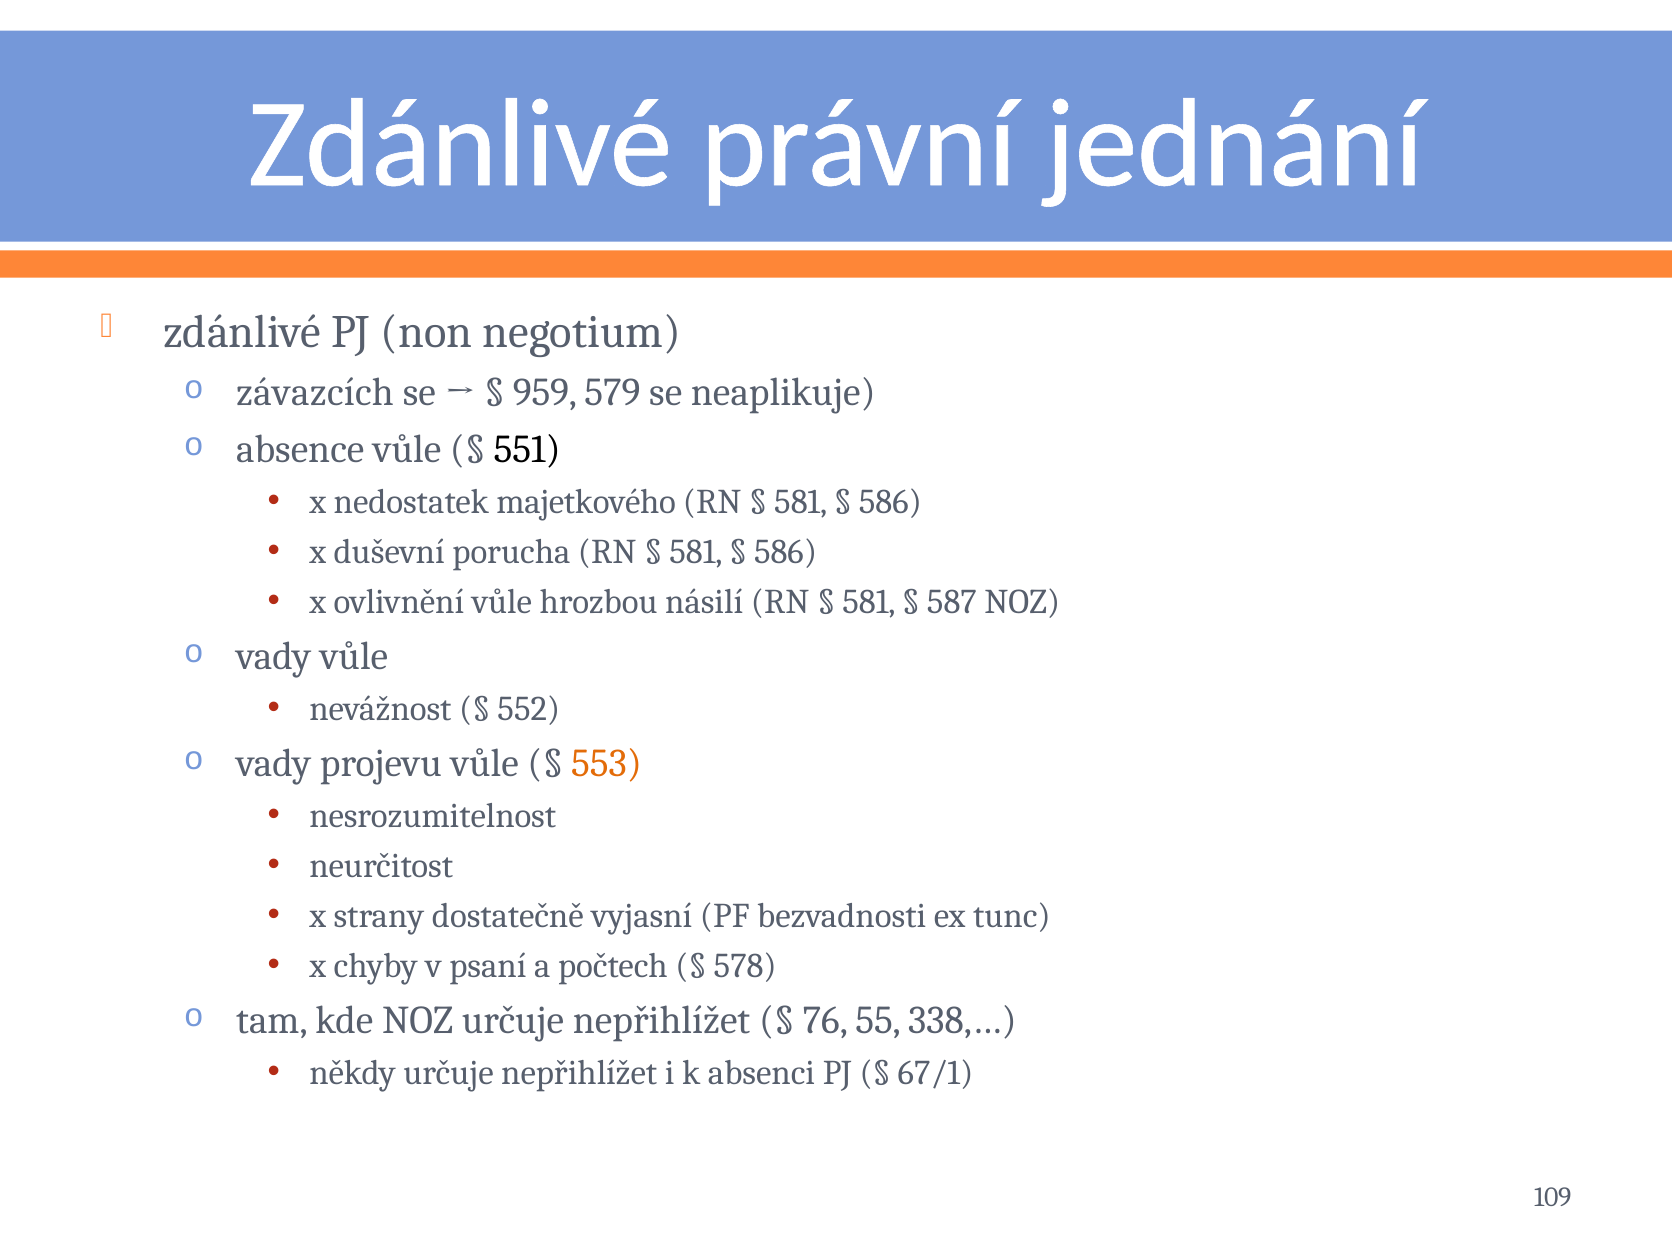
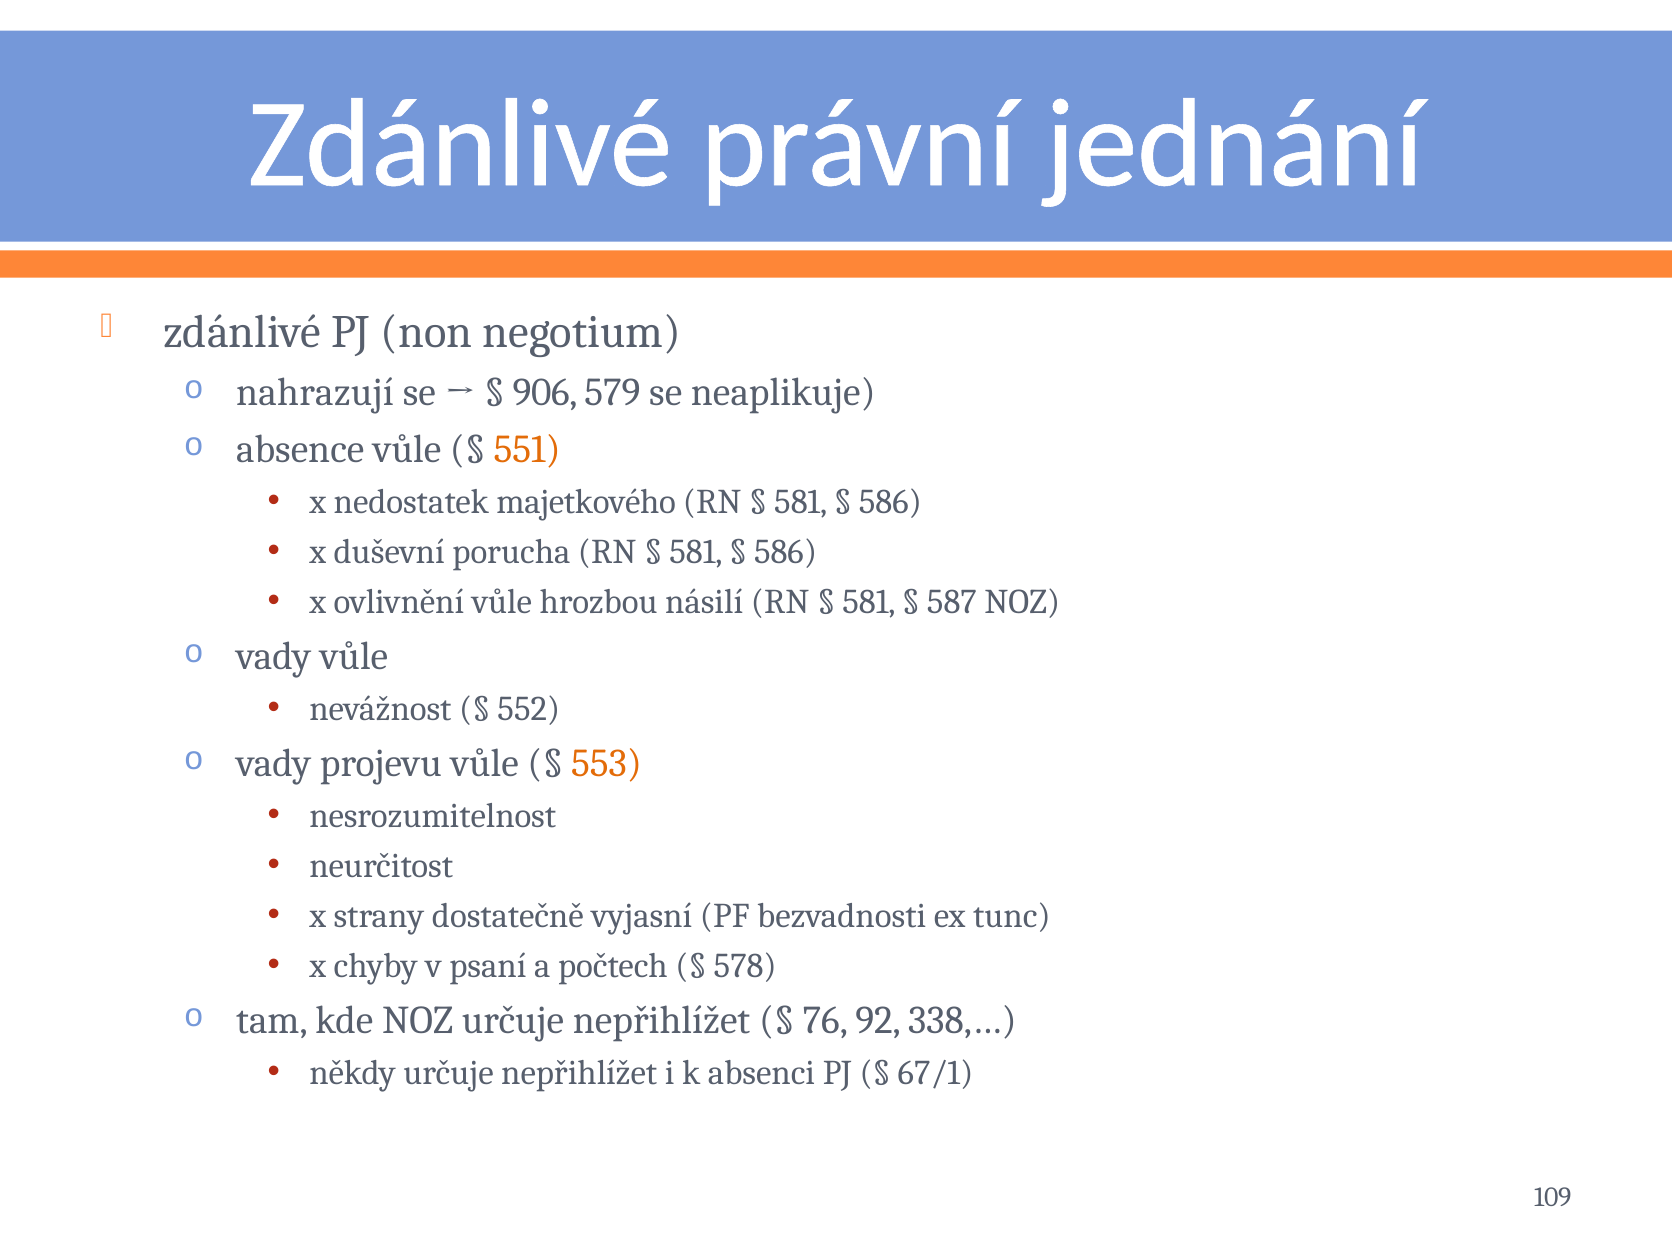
závazcích: závazcích -> nahrazují
959: 959 -> 906
551 colour: black -> orange
55: 55 -> 92
